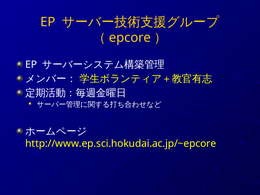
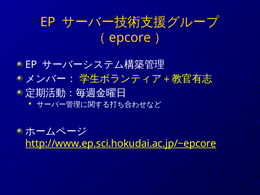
http://www.ep.sci.hokudai.ac.jp/~epcore underline: none -> present
